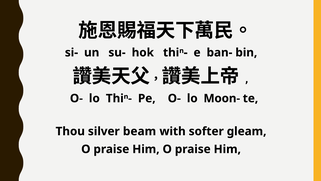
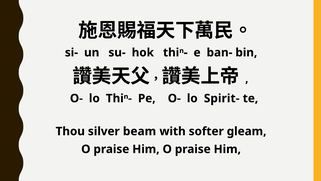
Moon-: Moon- -> Spirit-
